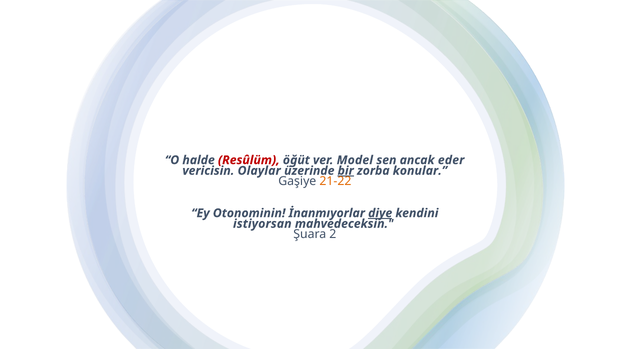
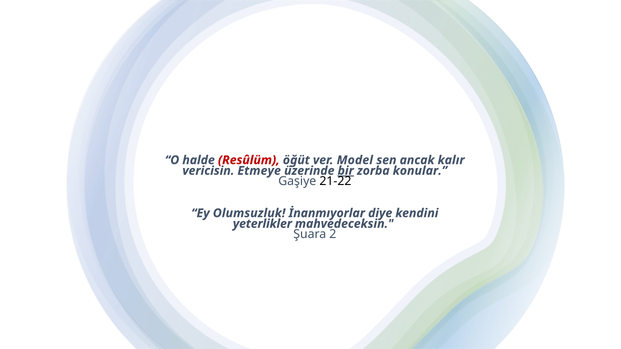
eder: eder -> kalır
Olaylar: Olaylar -> Etmeye
21-22 colour: orange -> black
Otonominin: Otonominin -> Olumsuzluk
diye underline: present -> none
istiyorsan: istiyorsan -> yeterlikler
